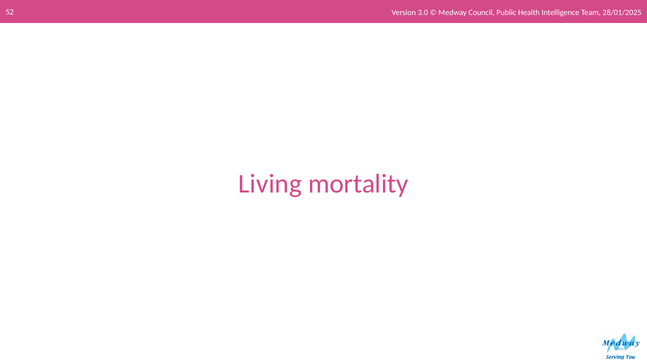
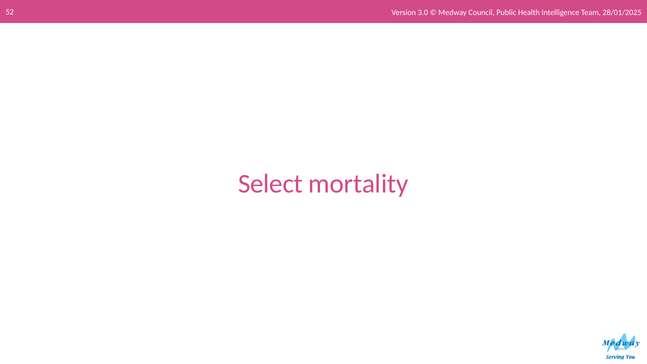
Living: Living -> Select
